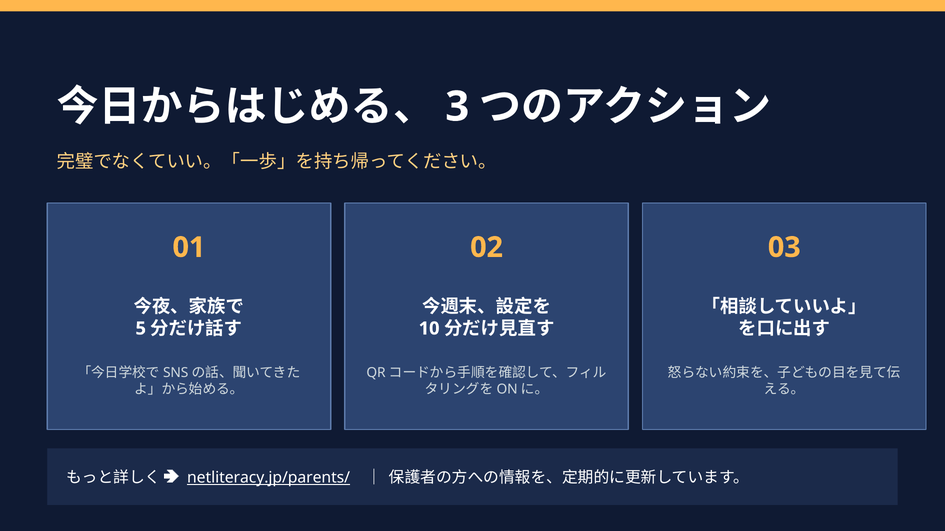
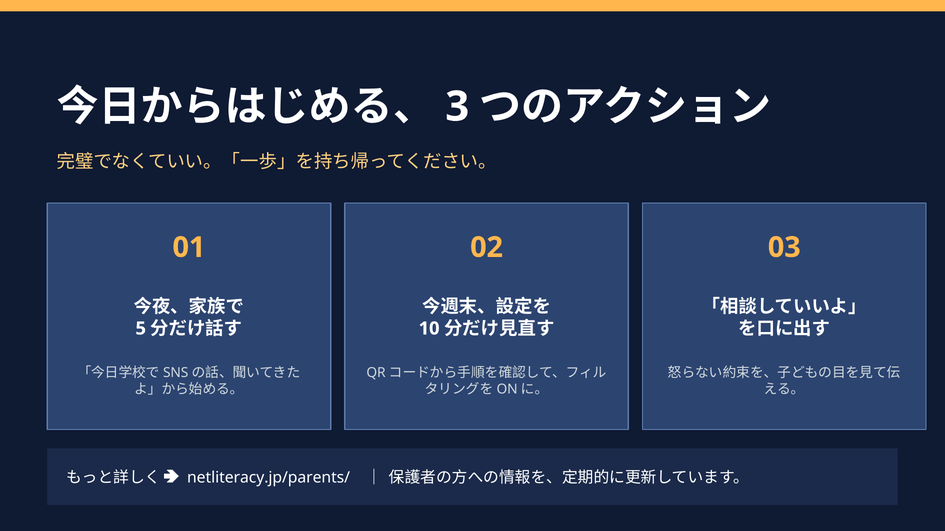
netliteracy.jp/parents/ underline: present -> none
